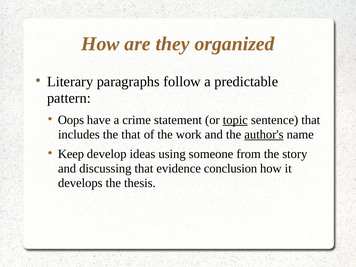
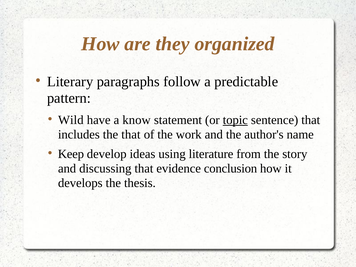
Oops: Oops -> Wild
crime: crime -> know
author's underline: present -> none
someone: someone -> literature
